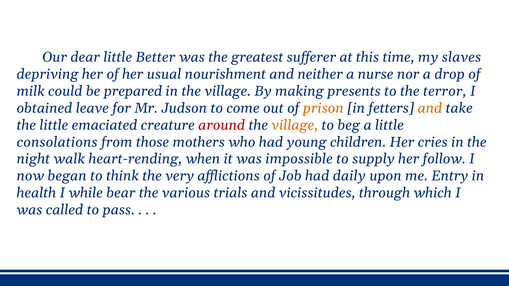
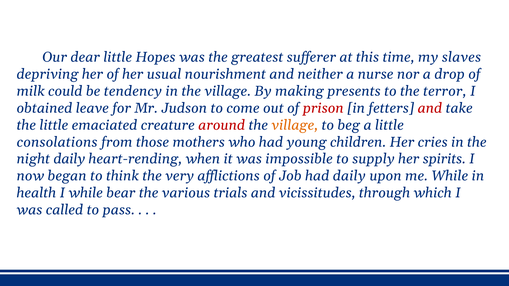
Better: Better -> Hopes
prepared: prepared -> tendency
prison colour: orange -> red
and at (430, 108) colour: orange -> red
night walk: walk -> daily
follow: follow -> spirits
me Entry: Entry -> While
